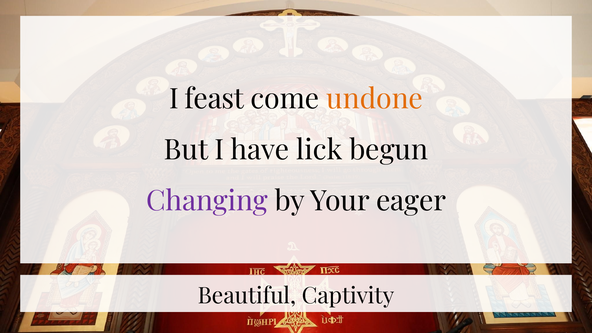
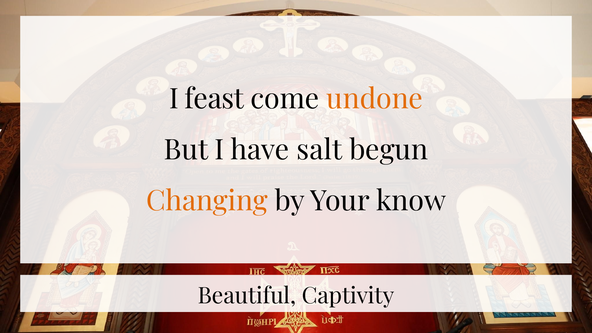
lick: lick -> salt
Changing colour: purple -> orange
eager: eager -> know
